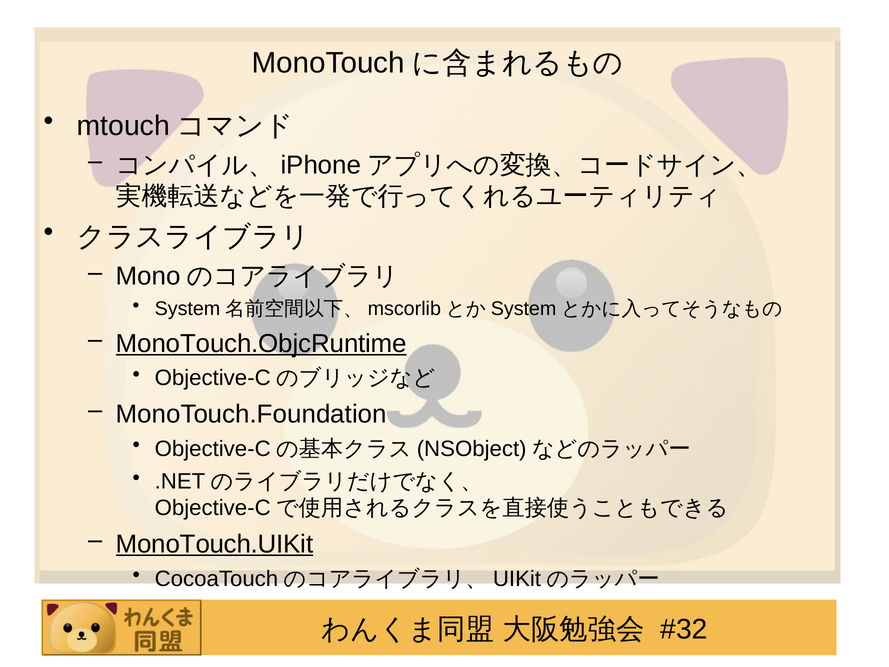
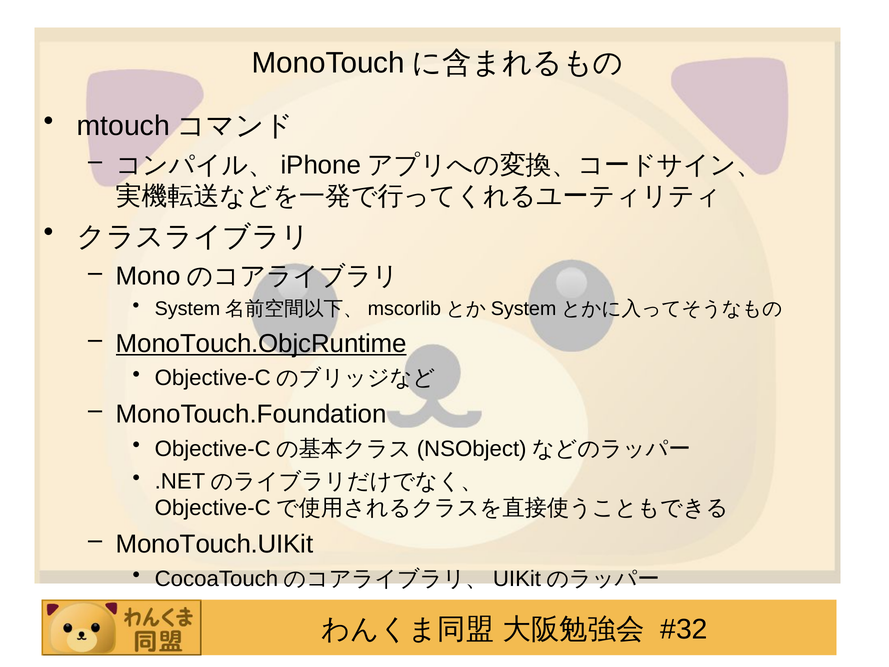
MonoTouch.UIKit underline: present -> none
